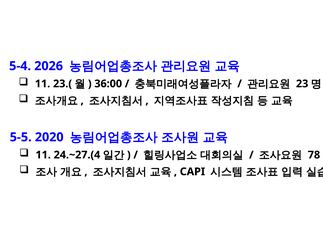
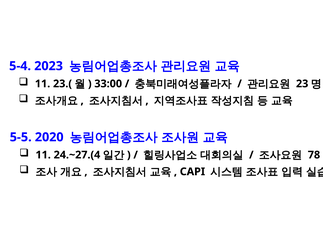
2026: 2026 -> 2023
36:00: 36:00 -> 33:00
